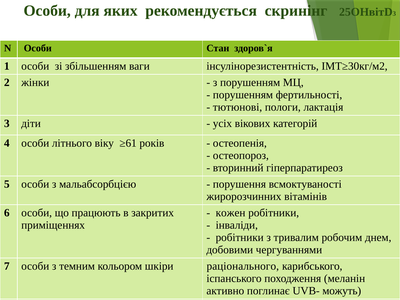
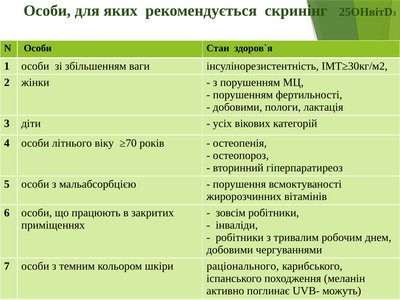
тютюнові at (238, 107): тютюнові -> добовими
≥61: ≥61 -> ≥70
кожен: кожен -> зовсім
